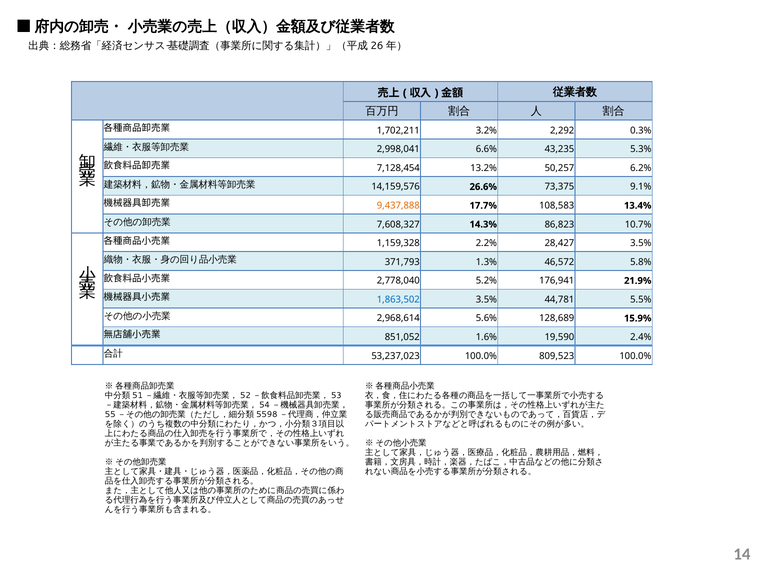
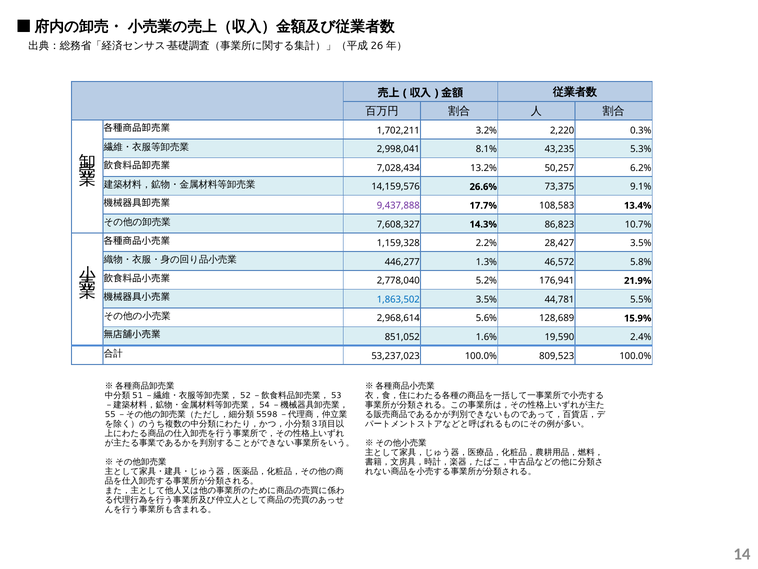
2,292: 2,292 -> 2,220
6.6%: 6.6% -> 8.1%
7,128,454: 7,128,454 -> 7,028,434
9,437,888 colour: orange -> purple
371,793: 371,793 -> 446,277
